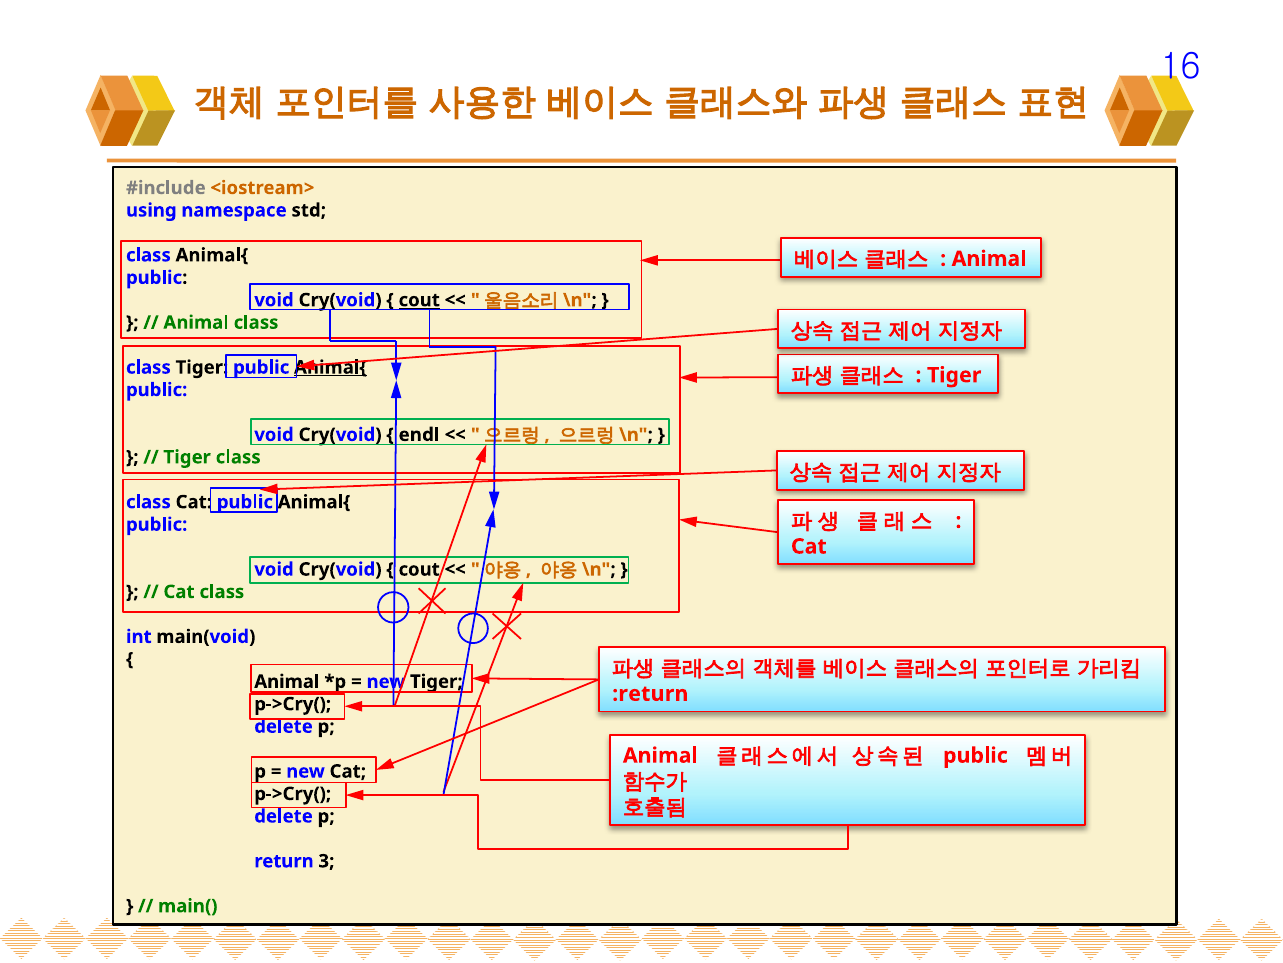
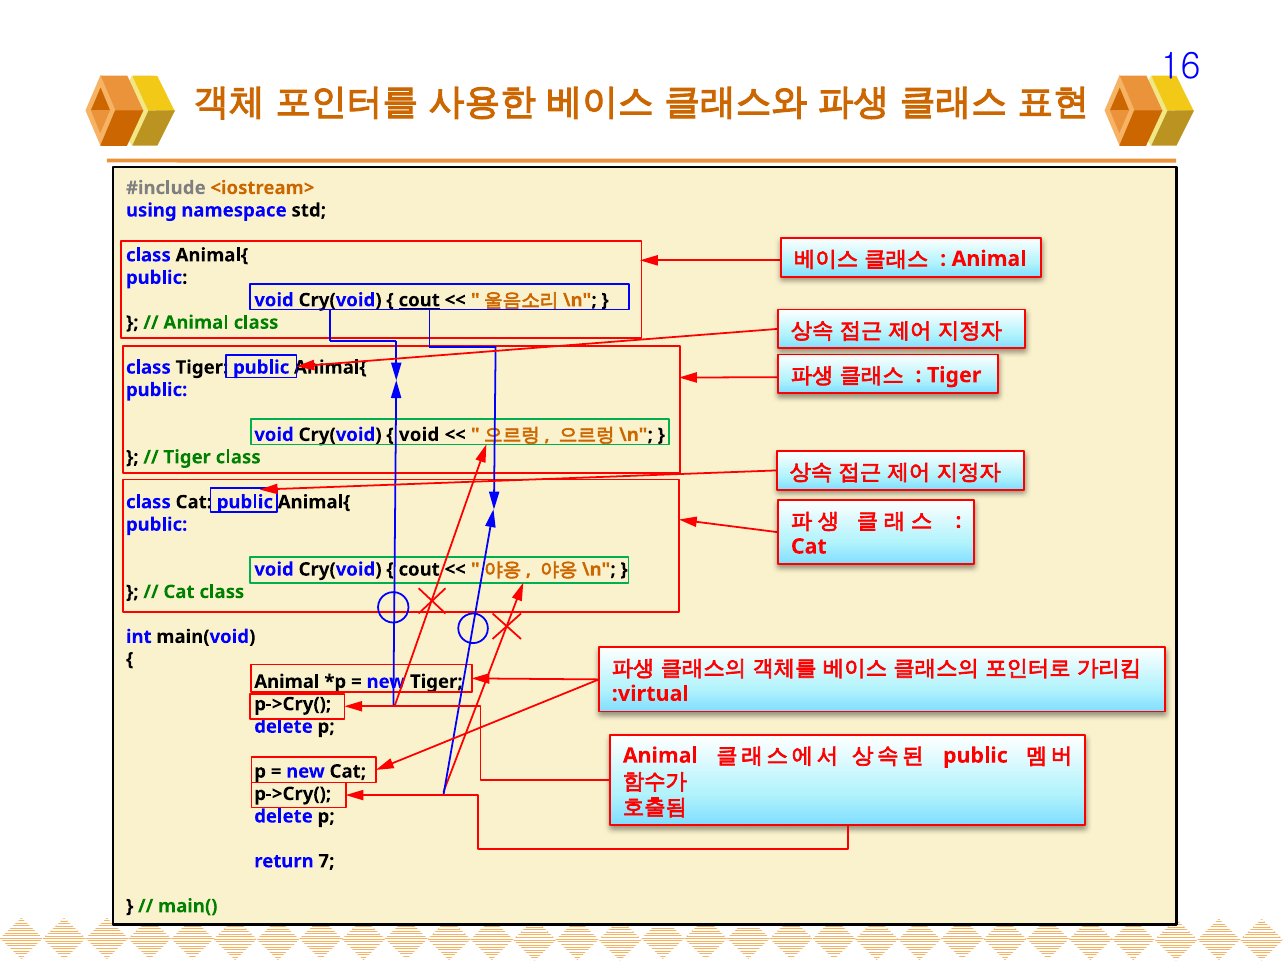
Animal{ at (330, 367) underline: present -> none
endl at (419, 434): endl -> void
:return: :return -> :virtual
3: 3 -> 7
